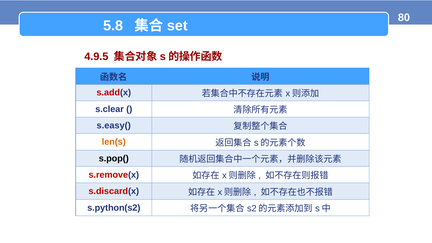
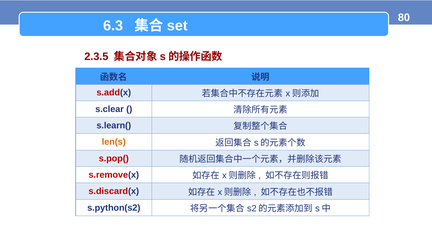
5.8: 5.8 -> 6.3
4.9.5: 4.9.5 -> 2.3.5
s.easy(: s.easy( -> s.learn(
s.pop( colour: black -> red
